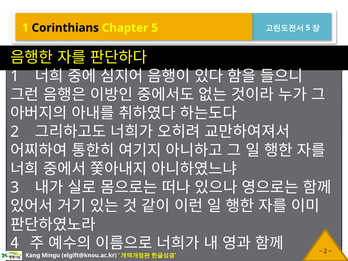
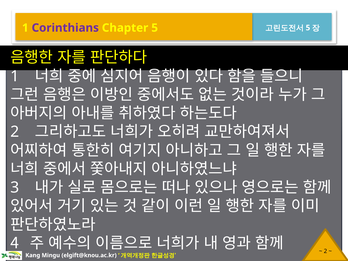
Corinthians colour: black -> purple
